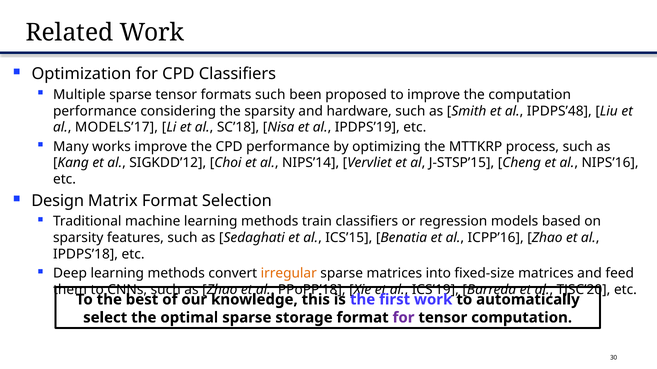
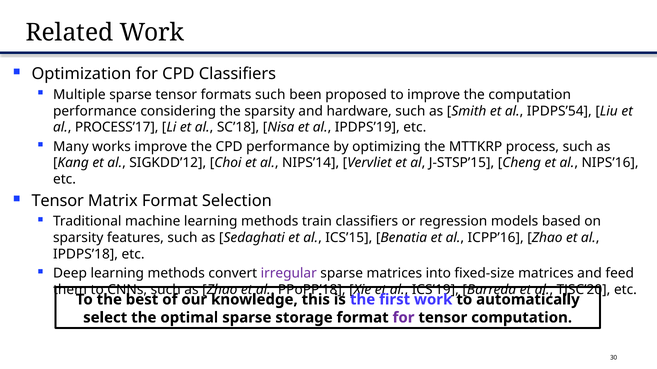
IPDPS’48: IPDPS’48 -> IPDPS’54
MODELS’17: MODELS’17 -> PROCESS’17
Design at (58, 201): Design -> Tensor
irregular colour: orange -> purple
